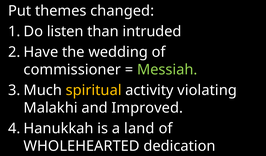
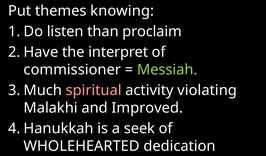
changed: changed -> knowing
intruded: intruded -> proclaim
wedding: wedding -> interpret
spiritual colour: yellow -> pink
land: land -> seek
